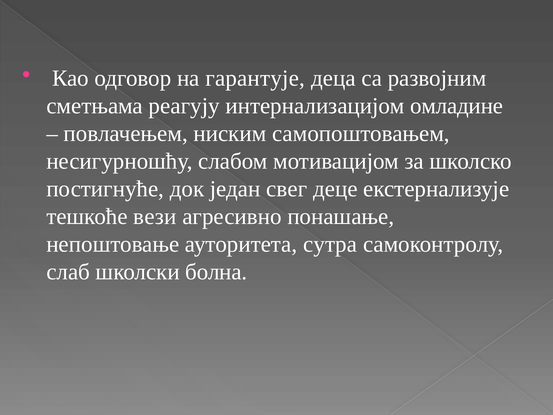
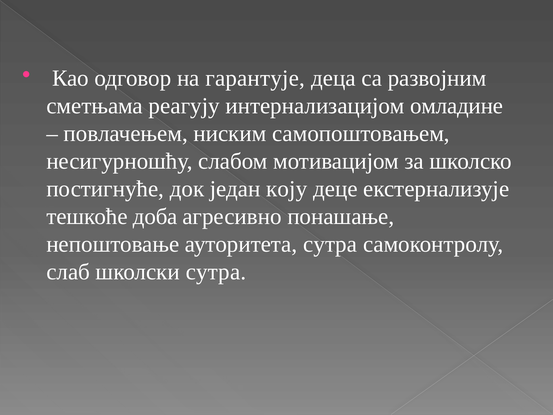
свег: свег -> коју
вези: вези -> доба
школски болна: болна -> сутра
